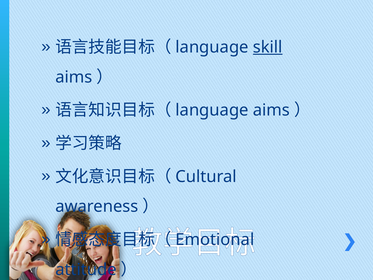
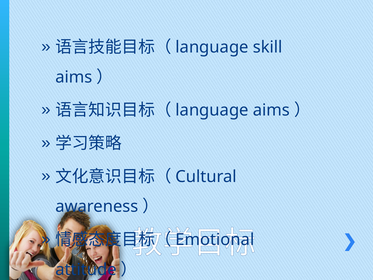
skill underline: present -> none
